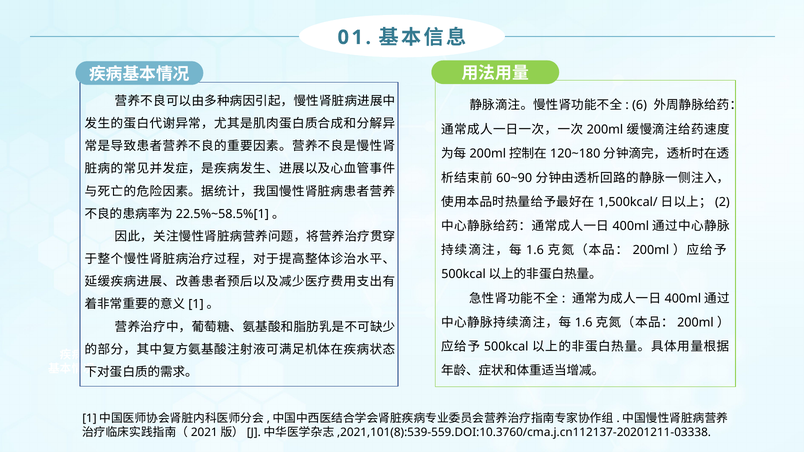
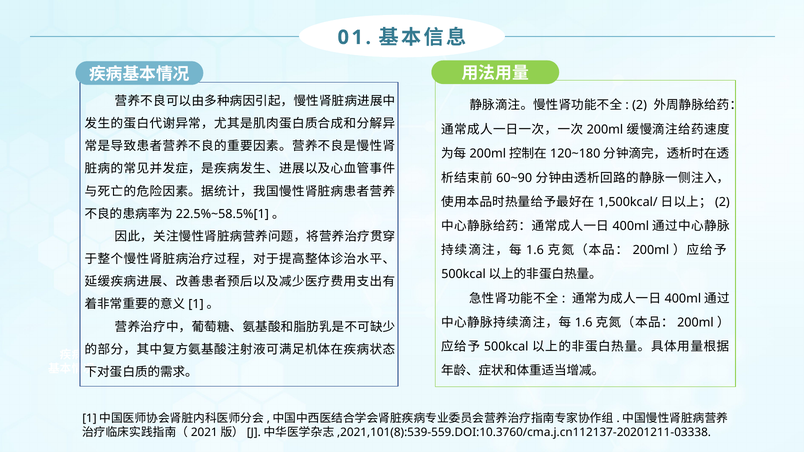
6 at (640, 105): 6 -> 2
